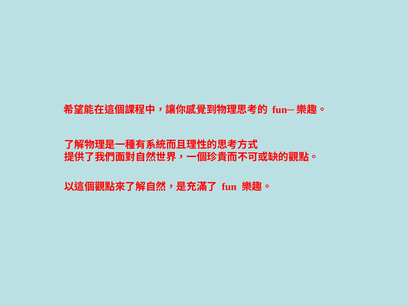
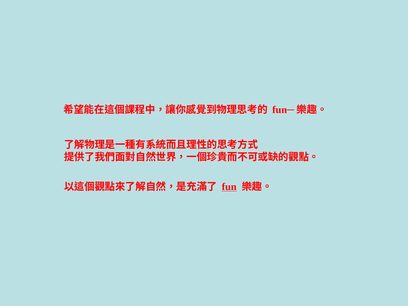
fun underline: none -> present
